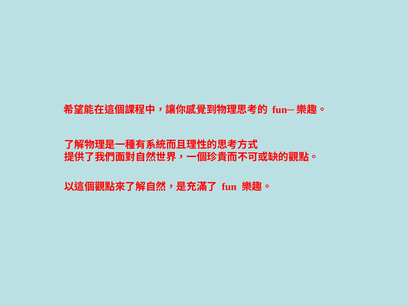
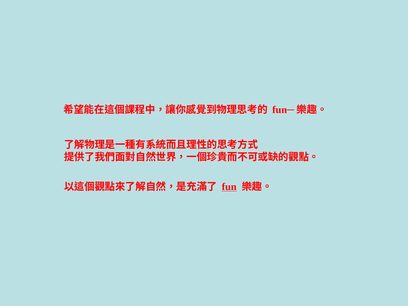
fun underline: none -> present
